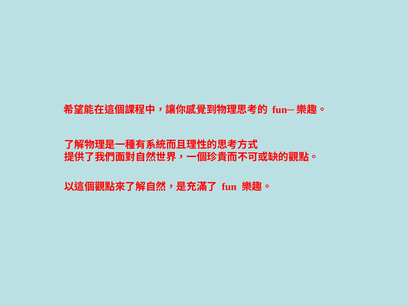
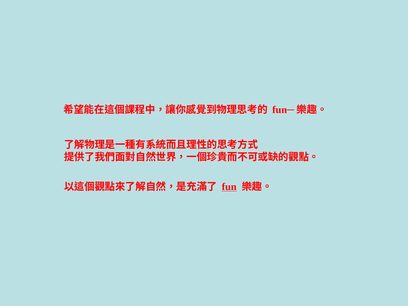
fun underline: none -> present
